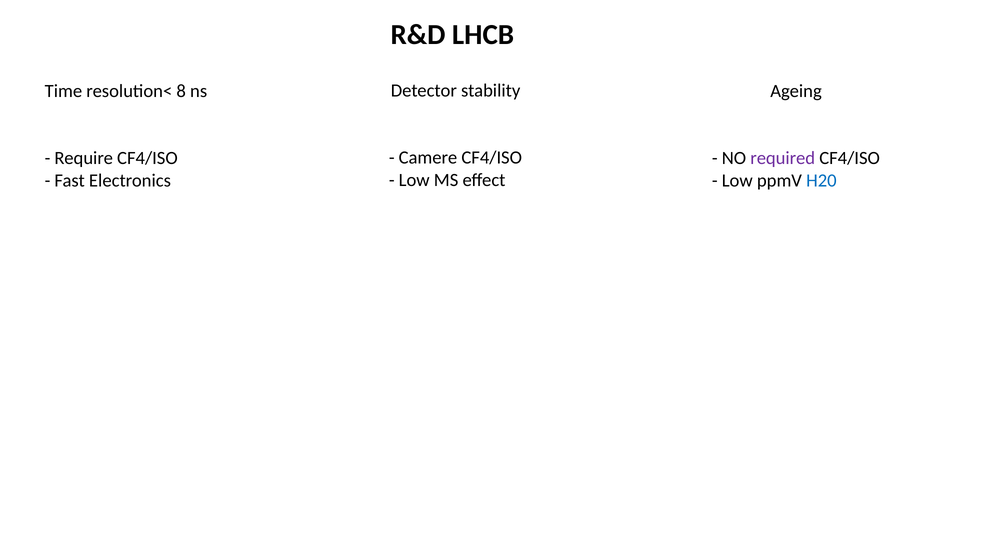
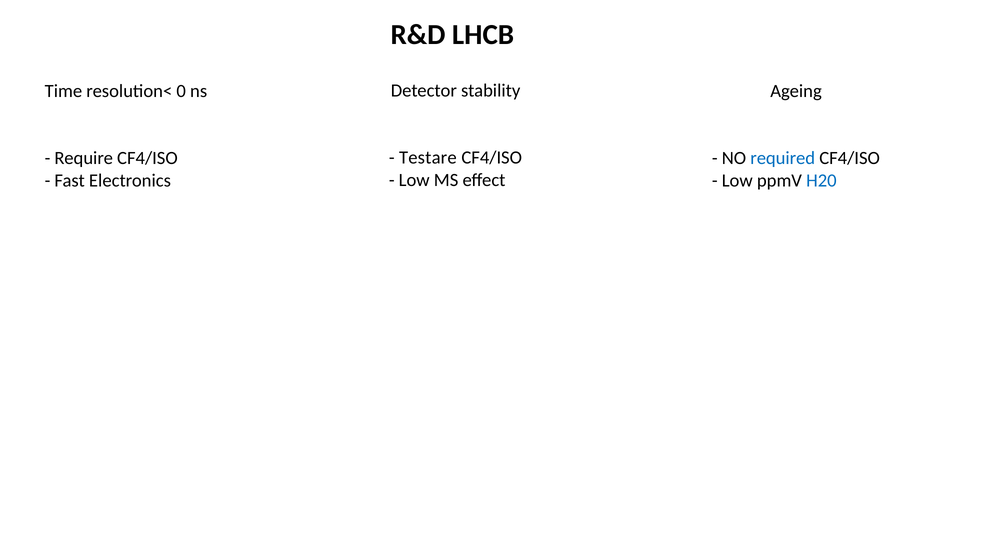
8: 8 -> 0
Camere: Camere -> Testare
required colour: purple -> blue
